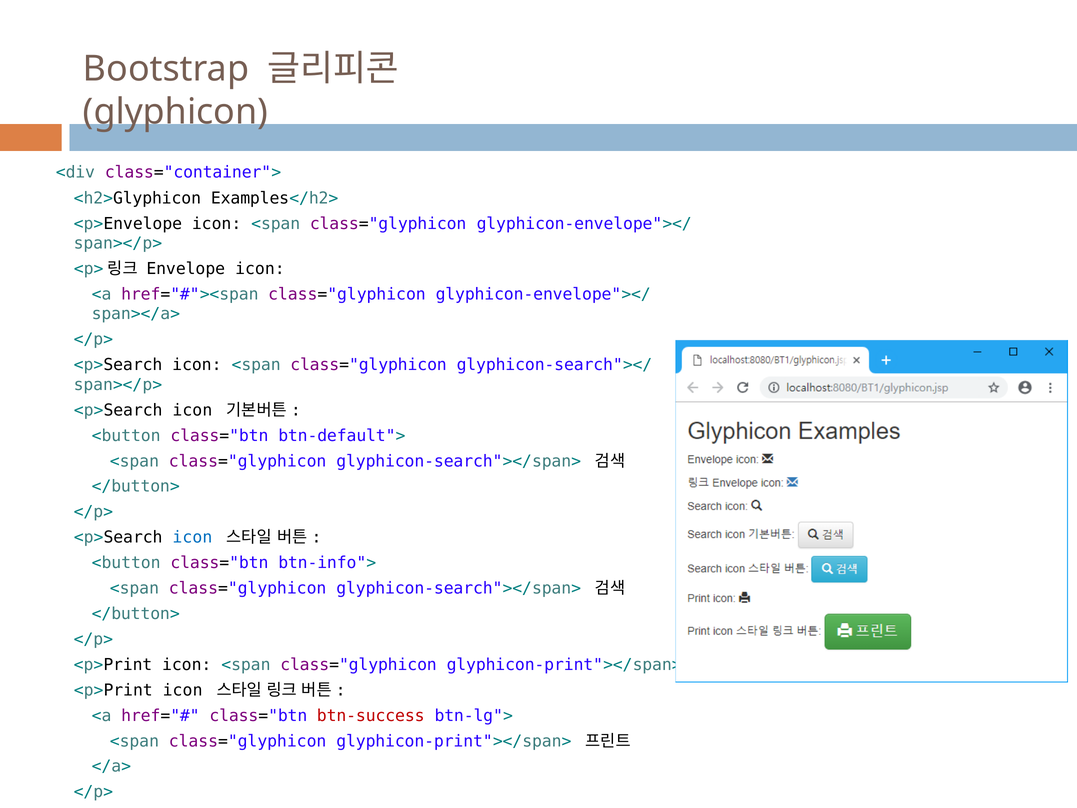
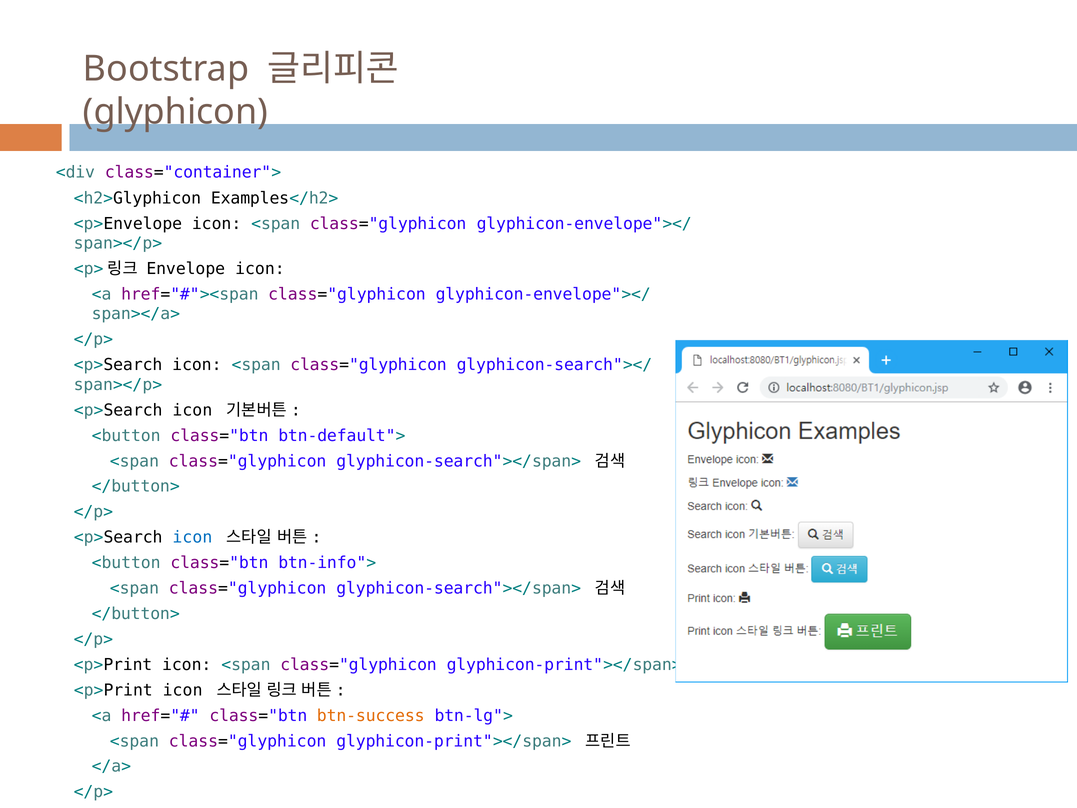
btn-success colour: red -> orange
